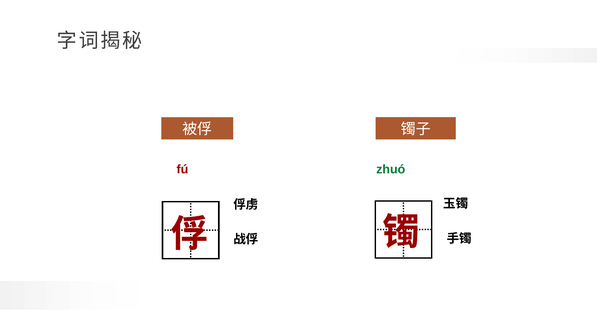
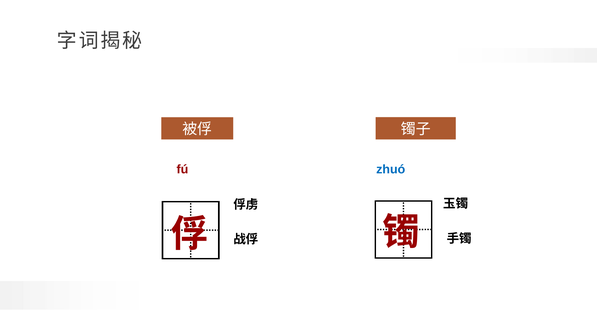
zhuó colour: green -> blue
